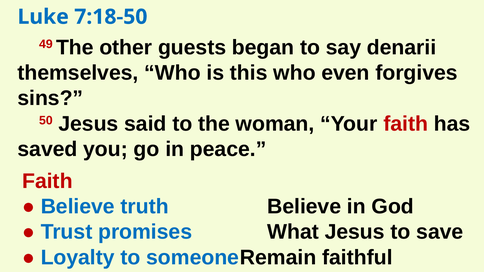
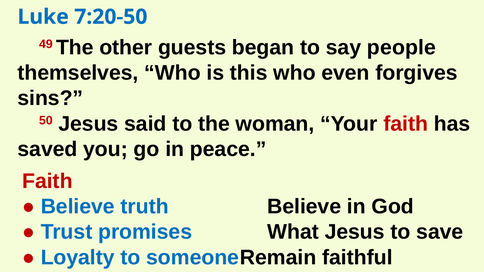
7:18-50: 7:18-50 -> 7:20-50
denarii: denarii -> people
